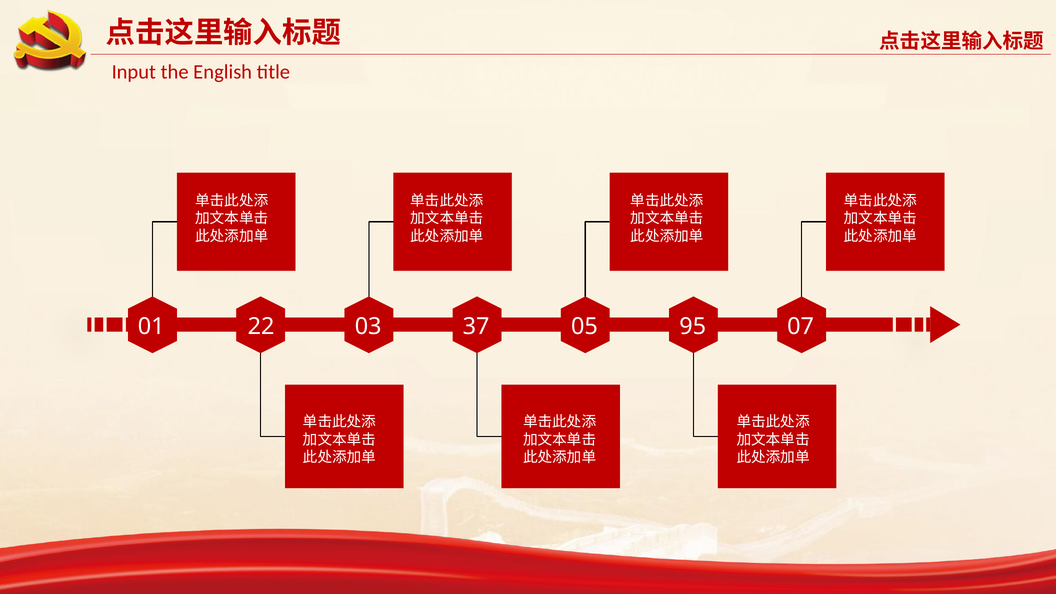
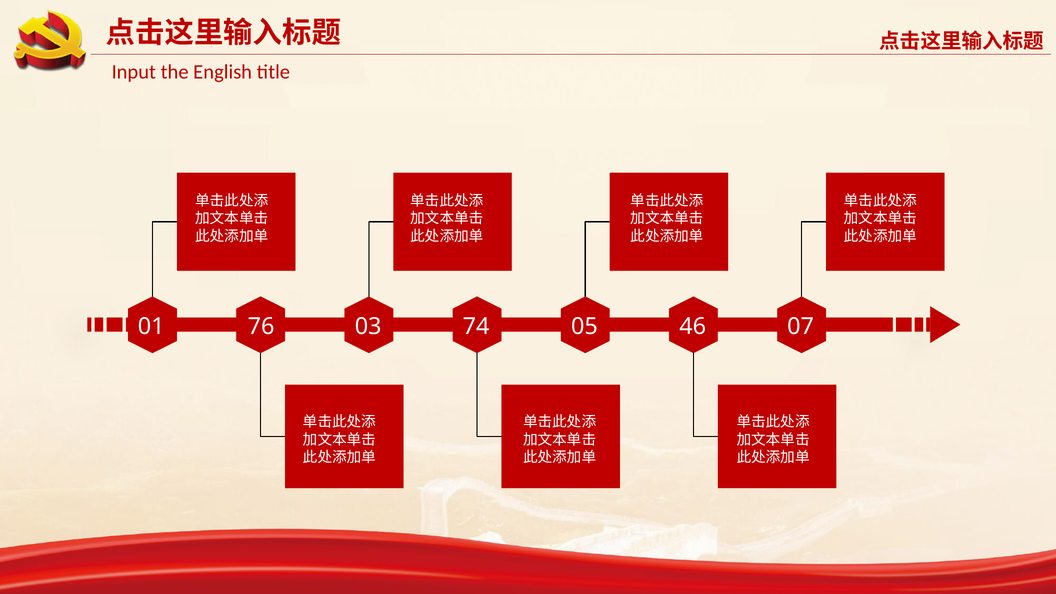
22: 22 -> 76
37: 37 -> 74
95: 95 -> 46
